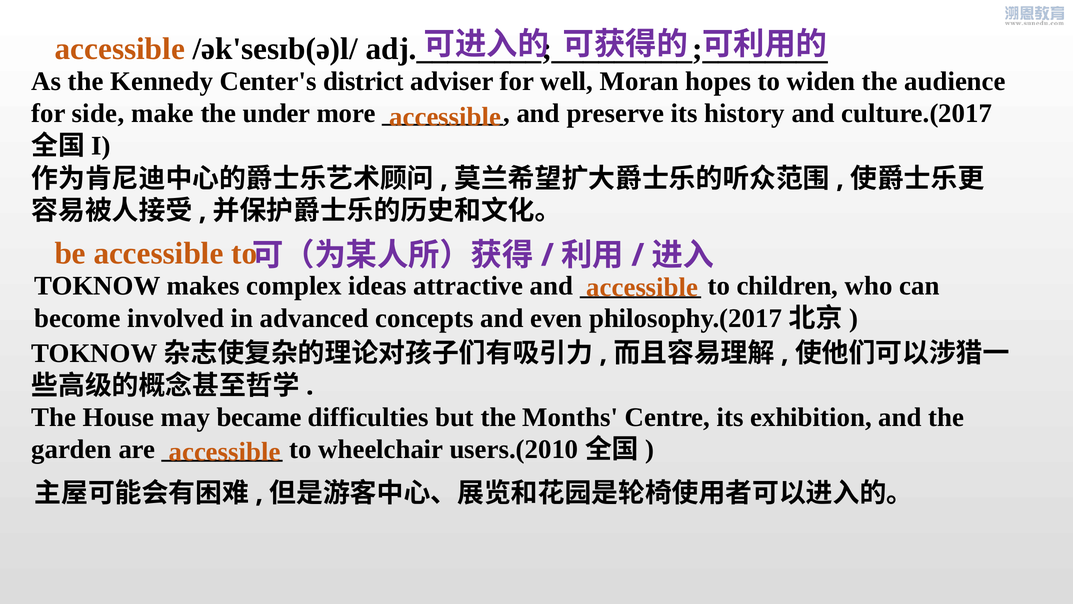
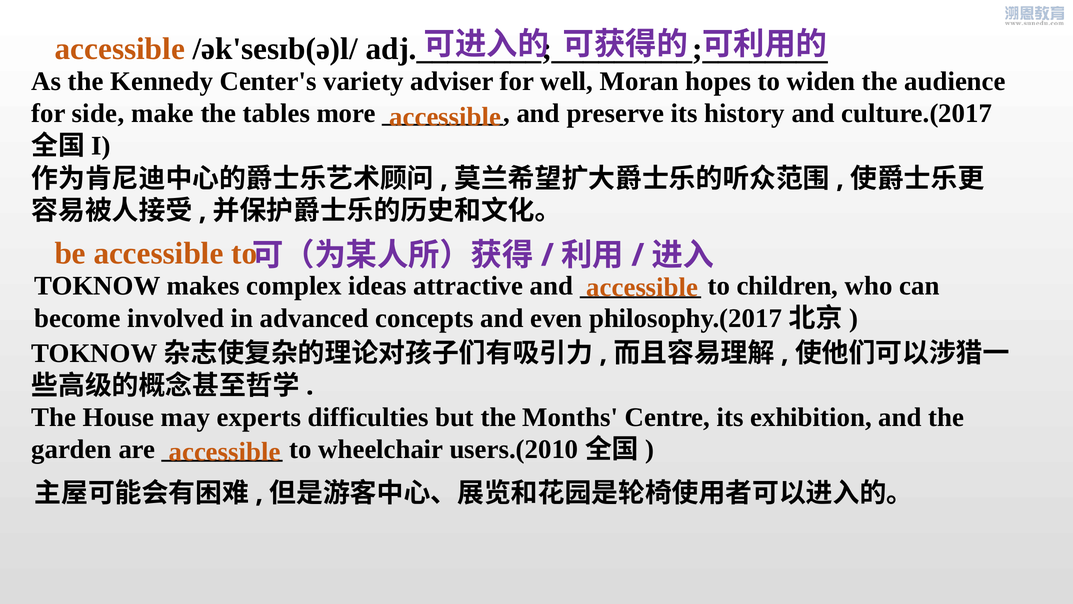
district: district -> variety
under: under -> tables
became: became -> experts
